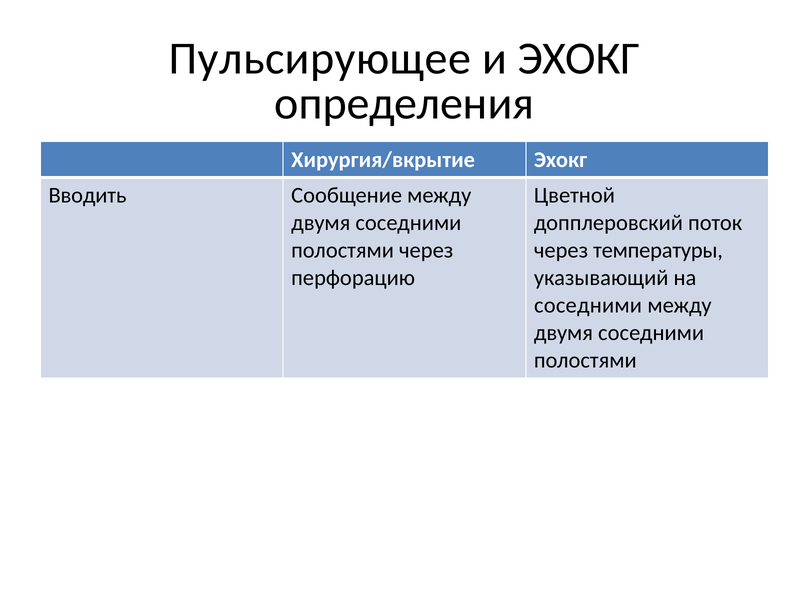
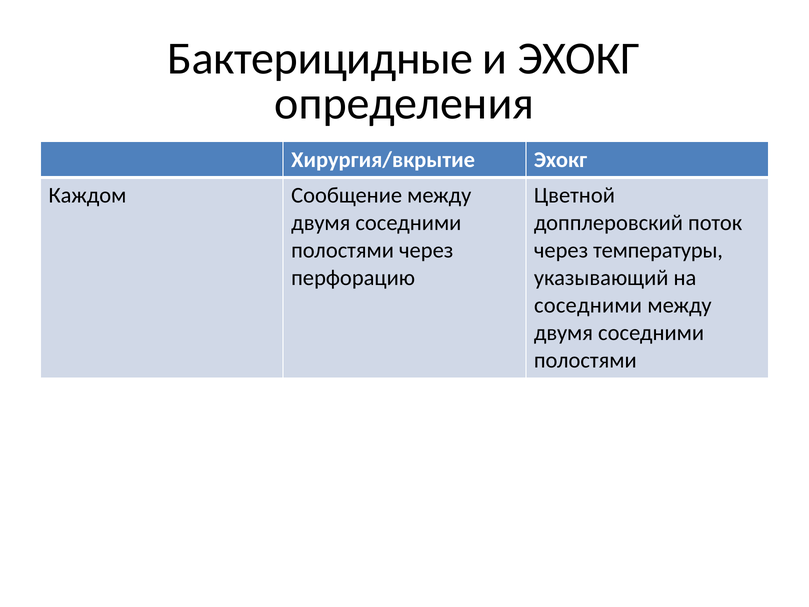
Пульсирующее: Пульсирующее -> Бактерицидные
Вводить: Вводить -> Каждом
